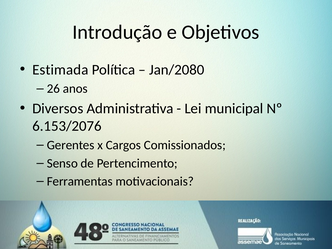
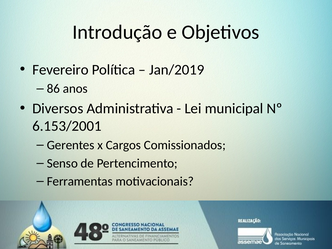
Estimada: Estimada -> Fevereiro
Jan/2080: Jan/2080 -> Jan/2019
26: 26 -> 86
6.153/2076: 6.153/2076 -> 6.153/2001
